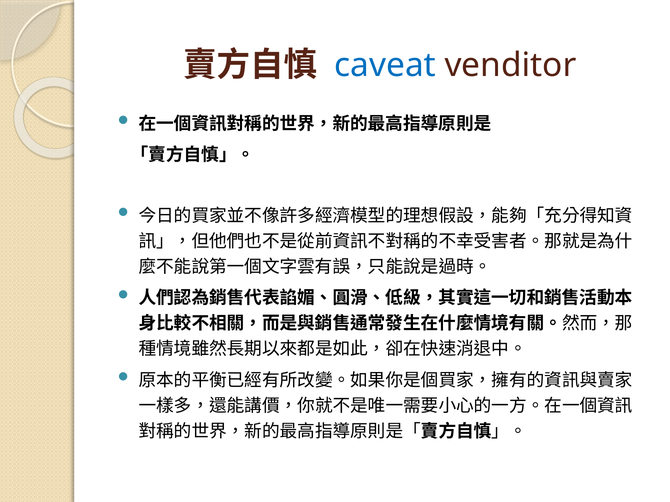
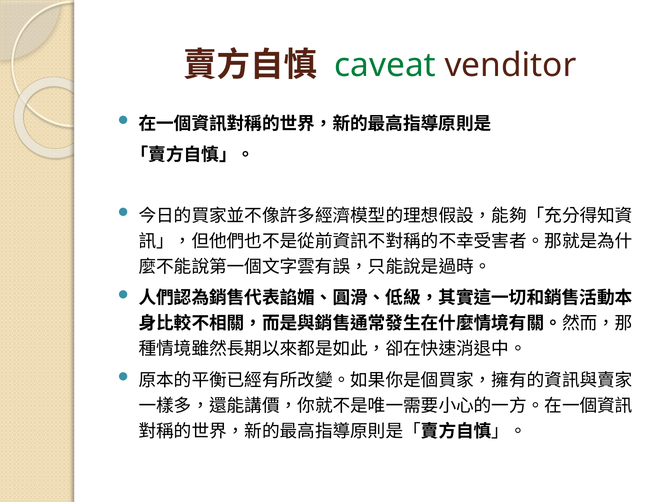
caveat colour: blue -> green
